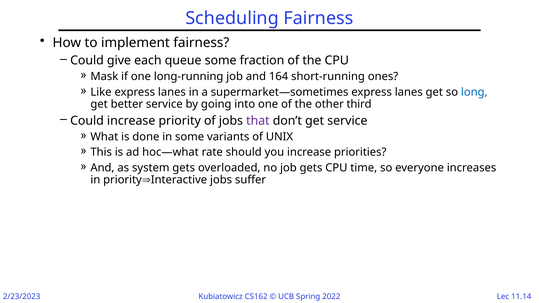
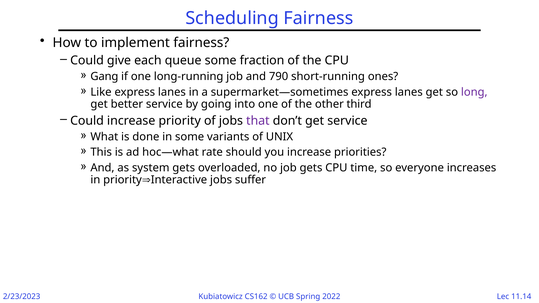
Mask: Mask -> Gang
164: 164 -> 790
long colour: blue -> purple
